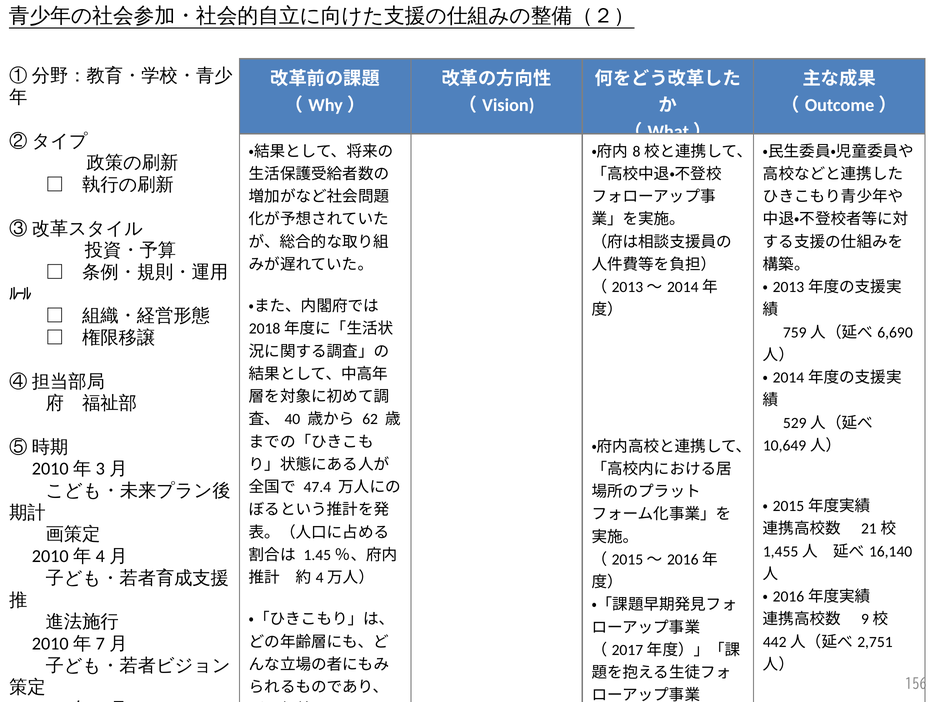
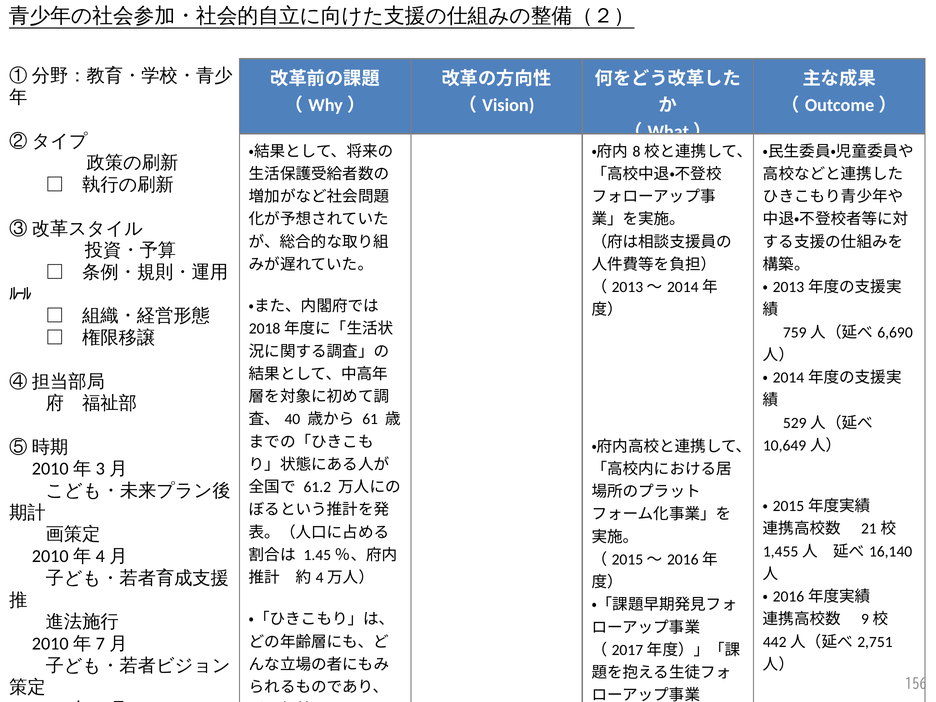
62: 62 -> 61
47.4: 47.4 -> 61.2
